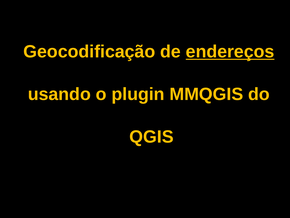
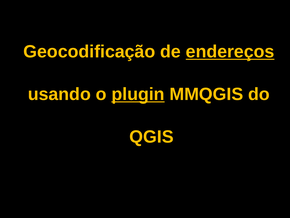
plugin underline: none -> present
